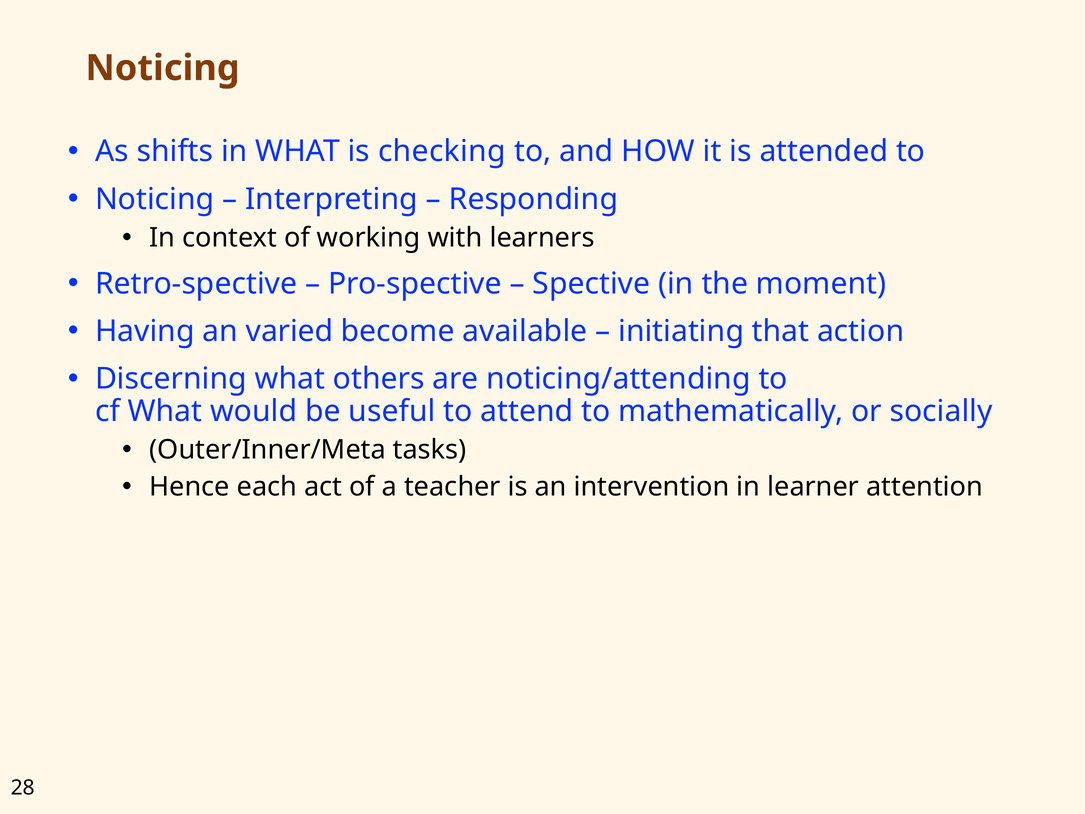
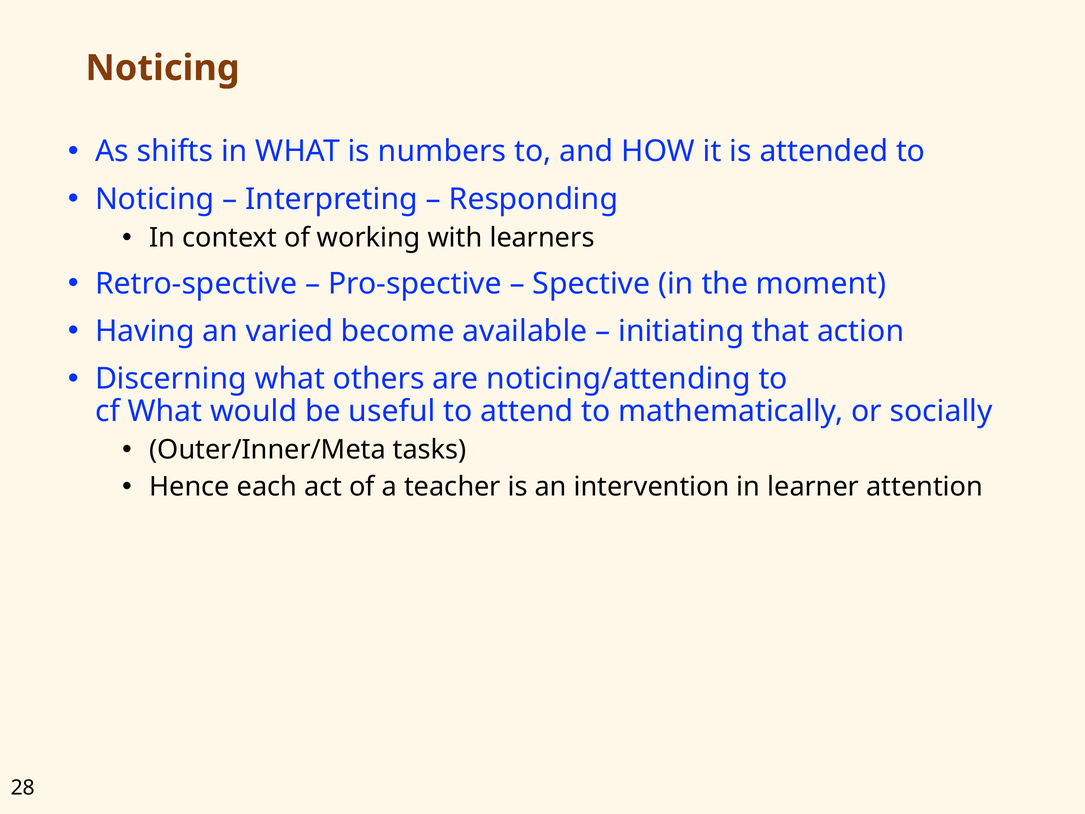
checking: checking -> numbers
